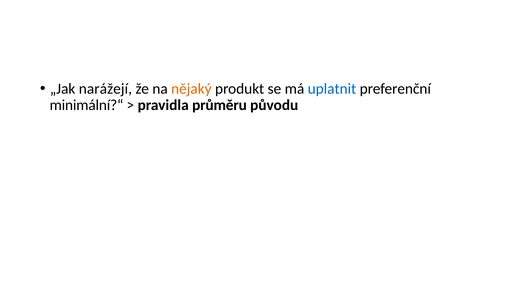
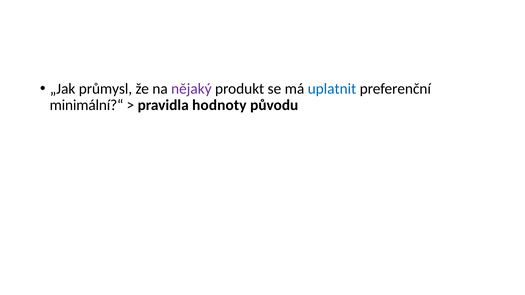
narážejí: narážejí -> průmysl
nějaký colour: orange -> purple
průměru: průměru -> hodnoty
